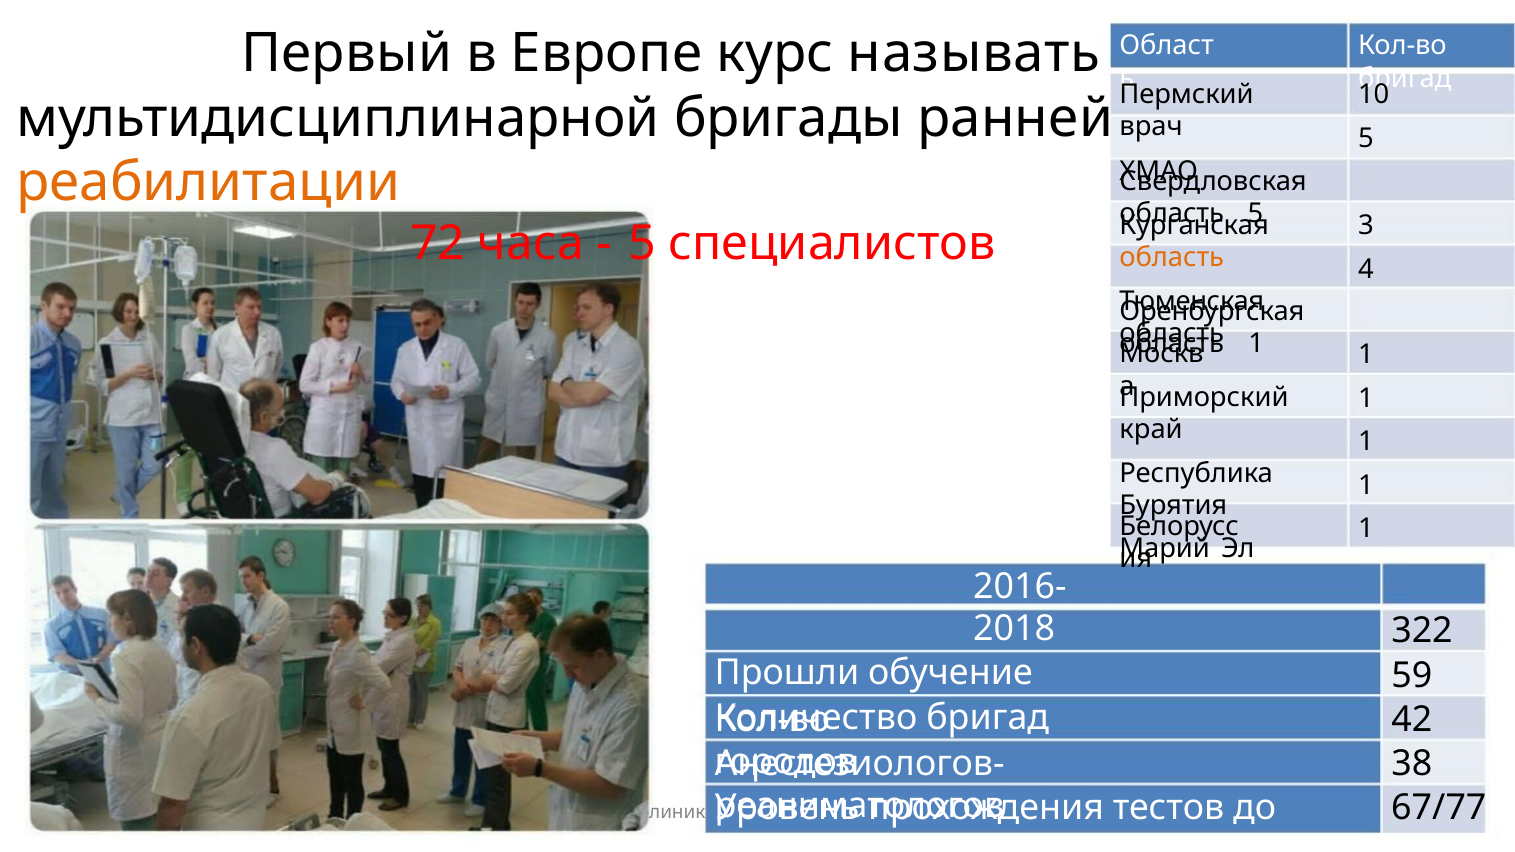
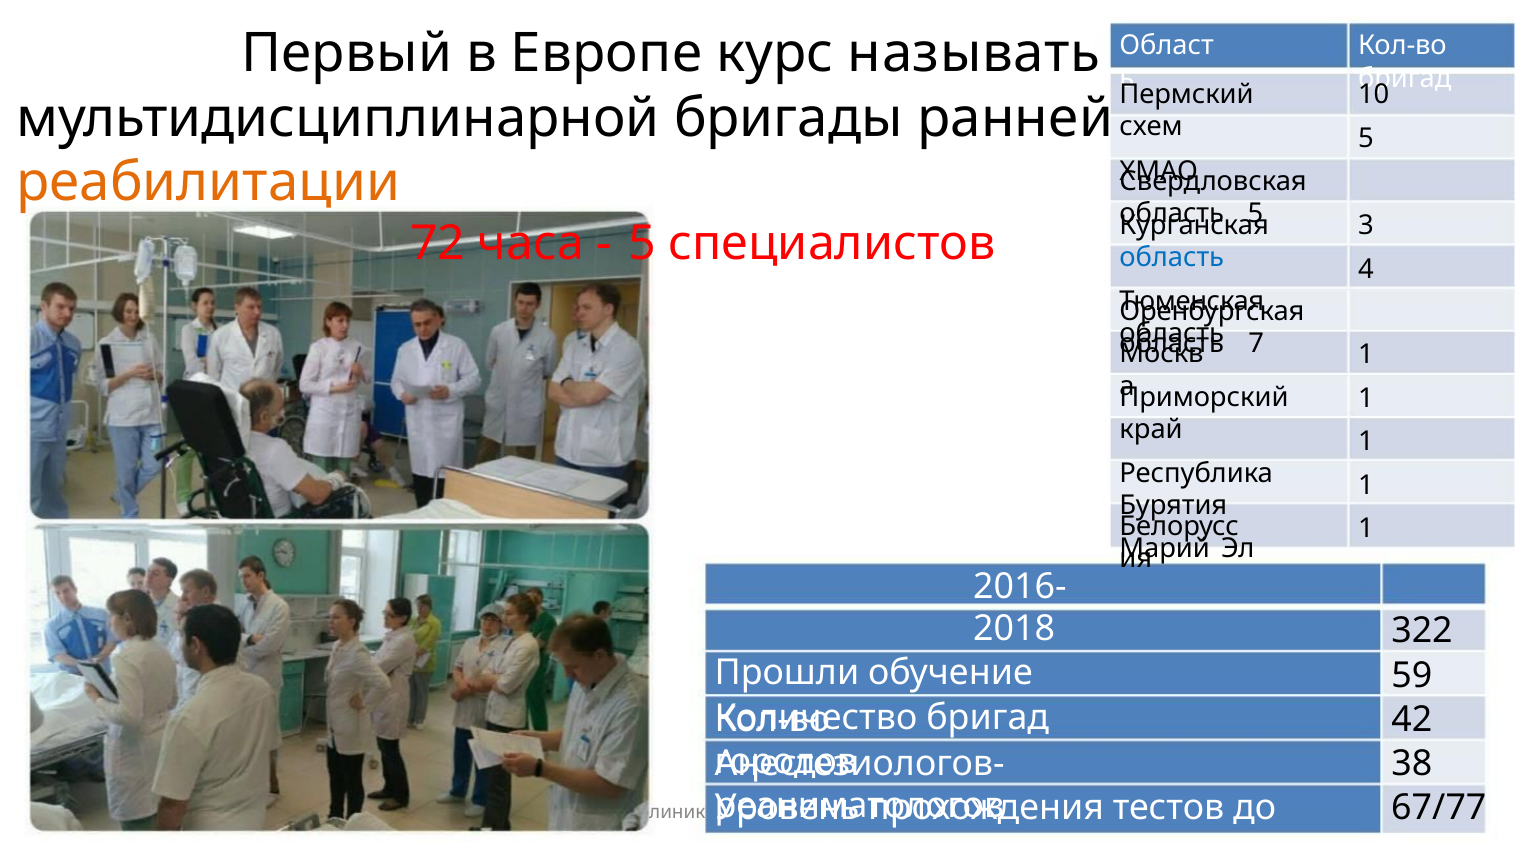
врач: врач -> схем
область at (1172, 257) colour: orange -> blue
1 at (1256, 343): 1 -> 7
